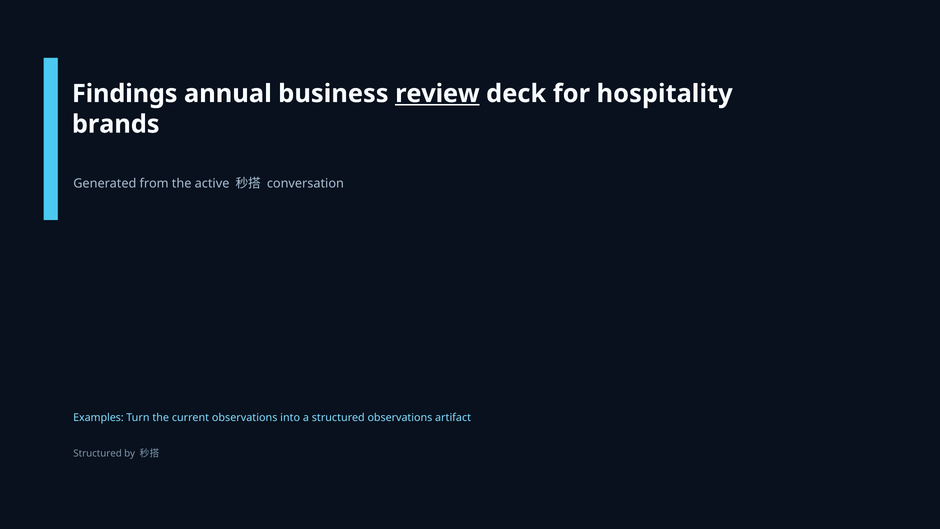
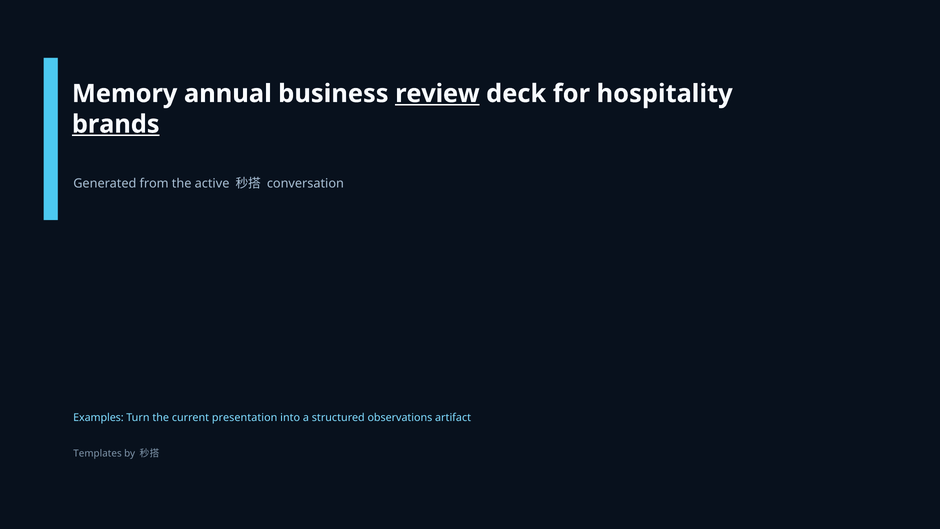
Findings: Findings -> Memory
brands underline: none -> present
current observations: observations -> presentation
Structured at (98, 453): Structured -> Templates
